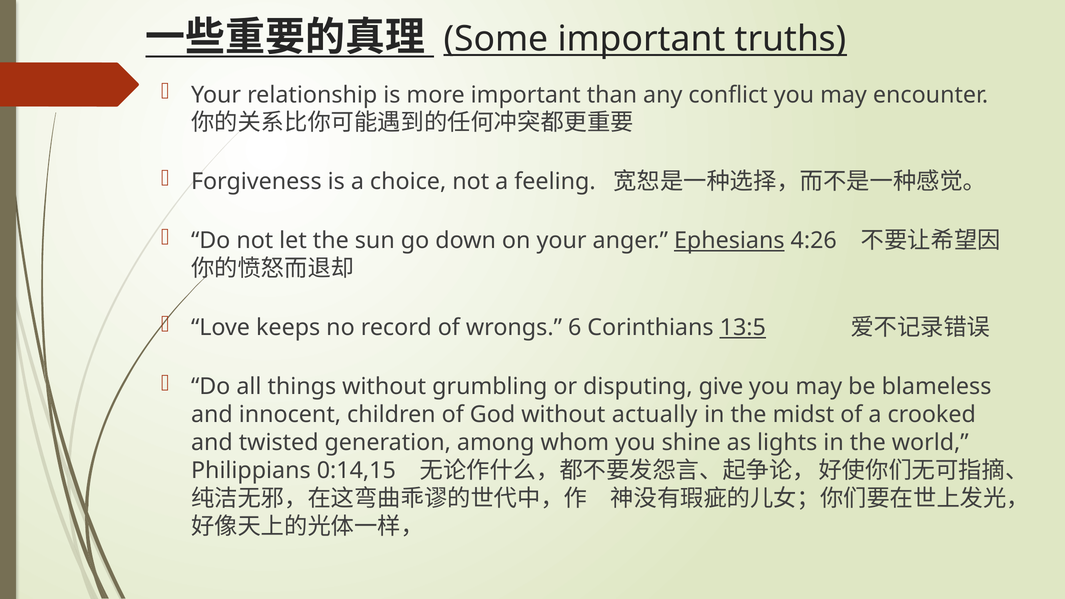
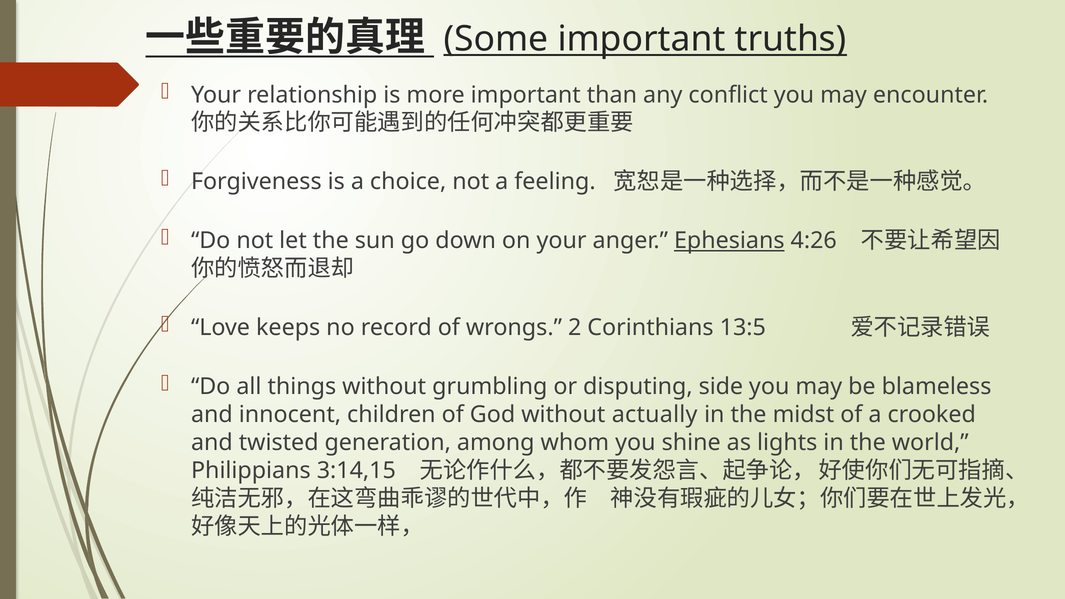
6: 6 -> 2
13:5 underline: present -> none
give: give -> side
0:14,15: 0:14,15 -> 3:14,15
